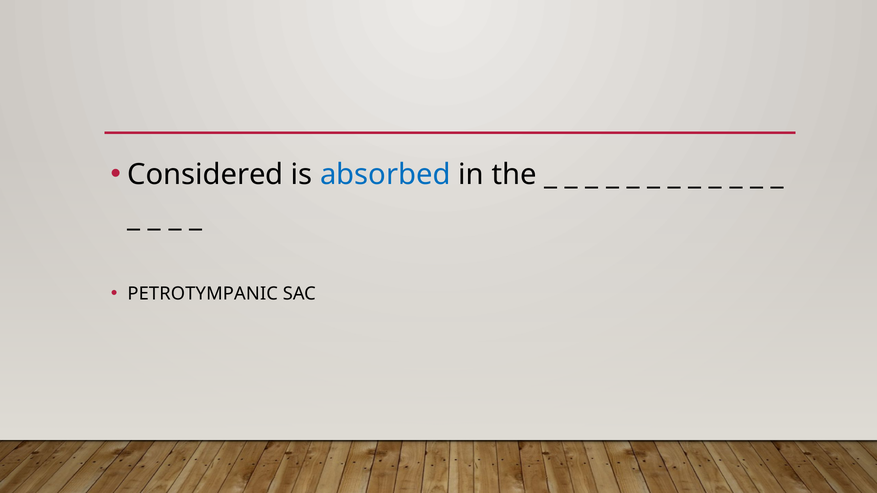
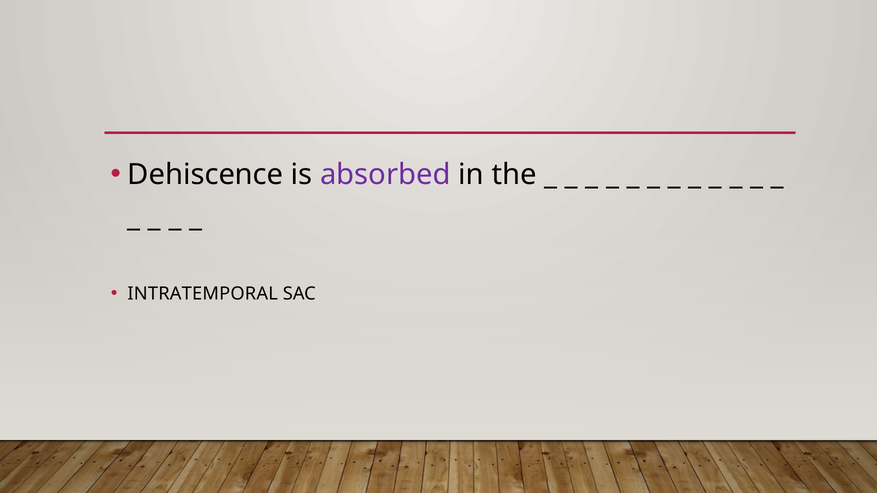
Considered: Considered -> Dehiscence
absorbed colour: blue -> purple
PETROTYMPANIC: PETROTYMPANIC -> INTRATEMPORAL
